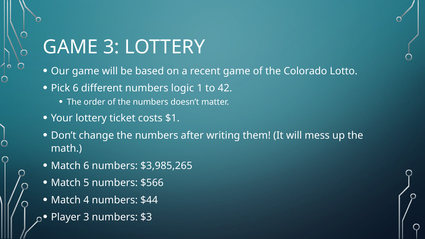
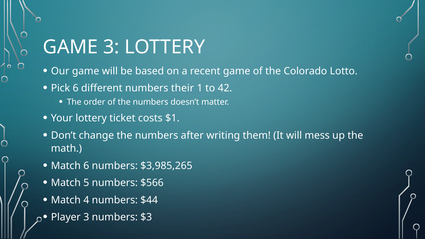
logic: logic -> their
